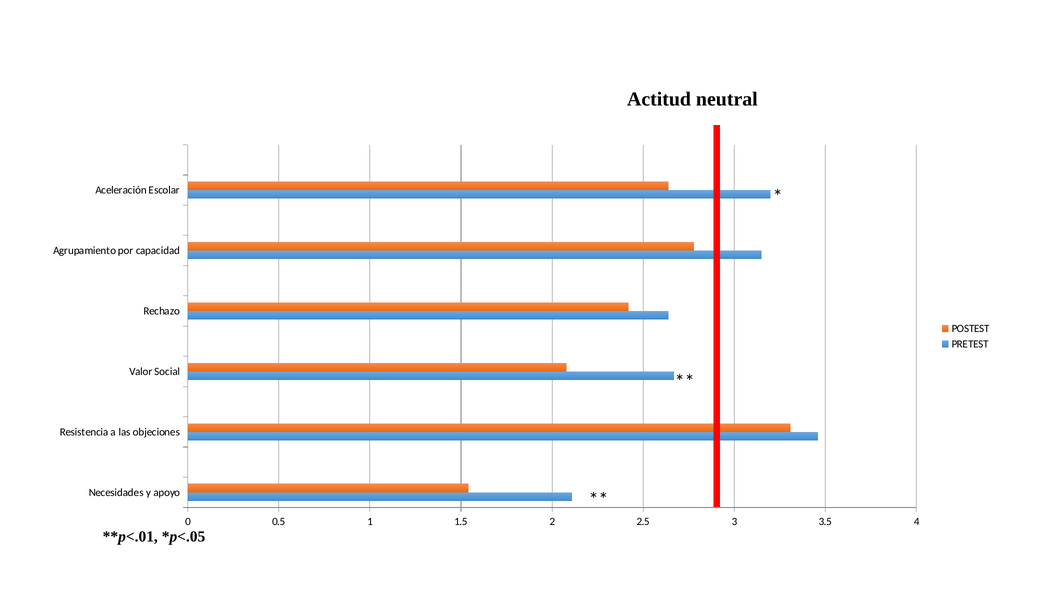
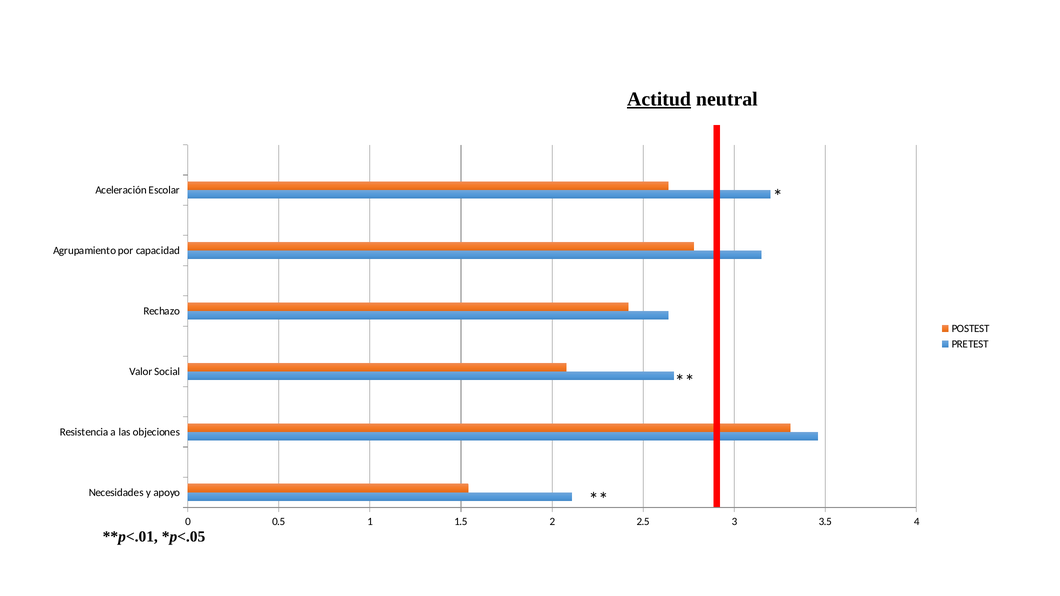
Actitud underline: none -> present
